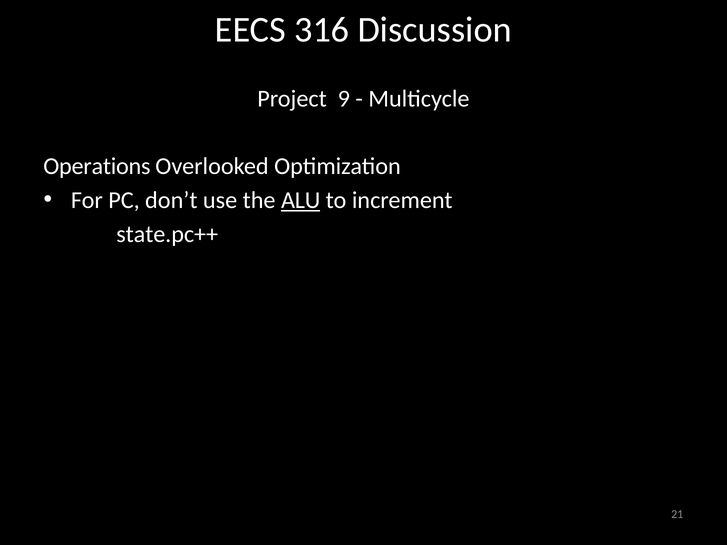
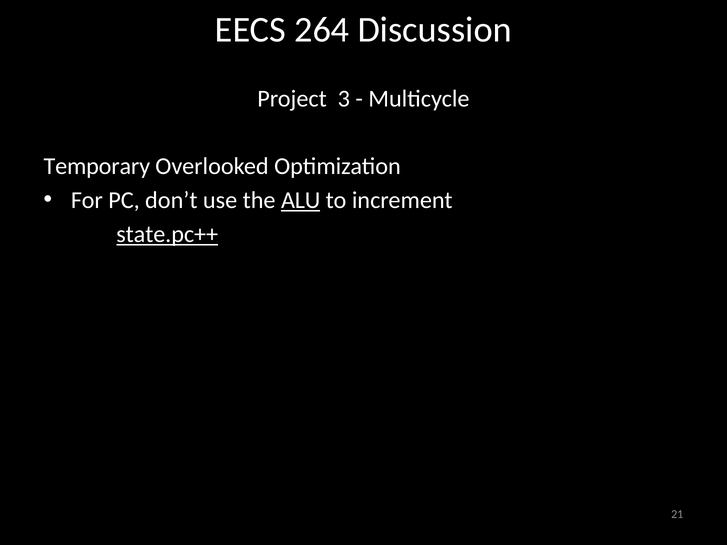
316: 316 -> 264
9: 9 -> 3
Operations: Operations -> Temporary
state.pc++ underline: none -> present
